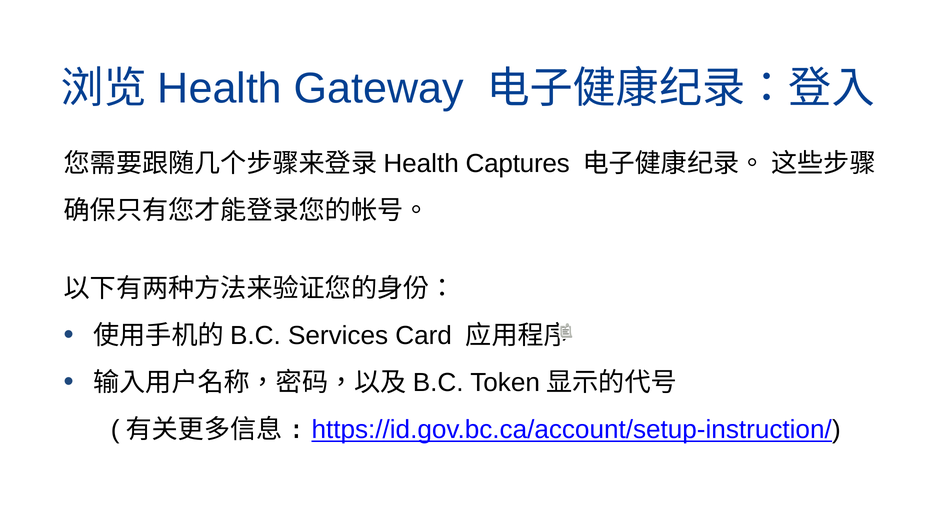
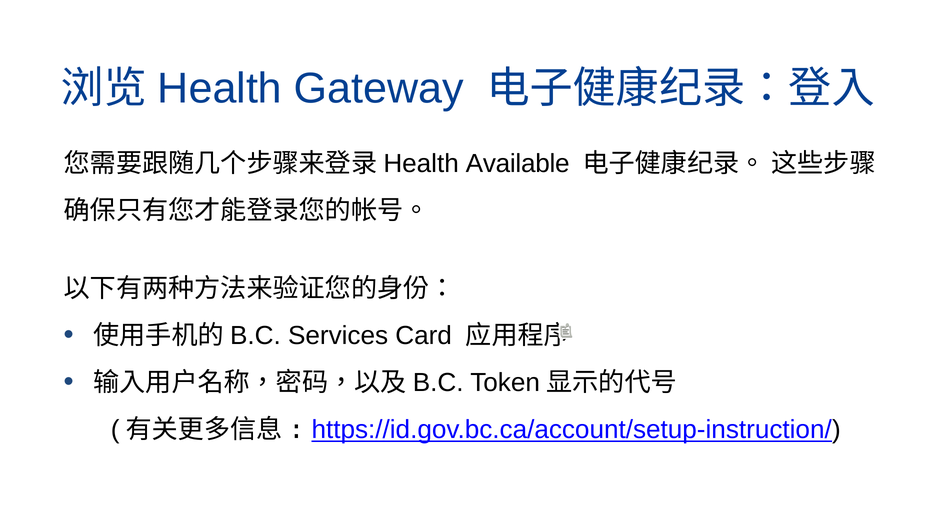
Captures: Captures -> Available
